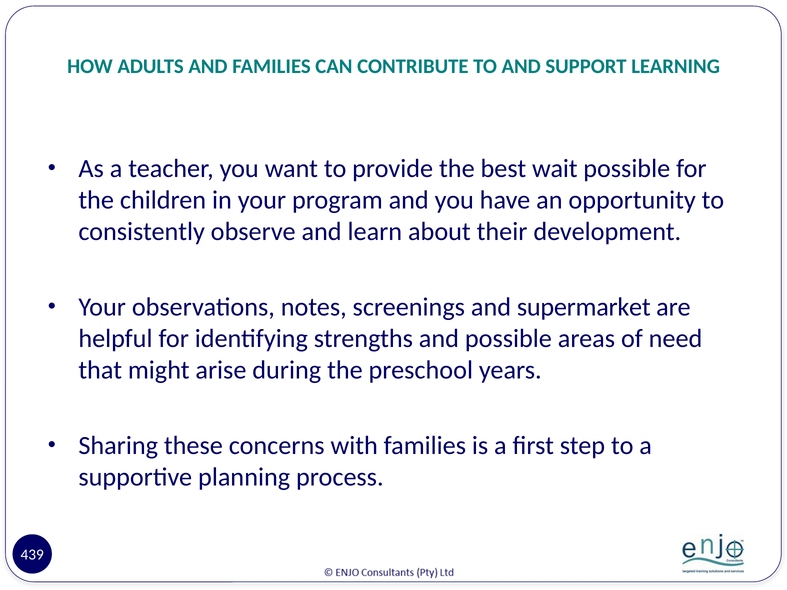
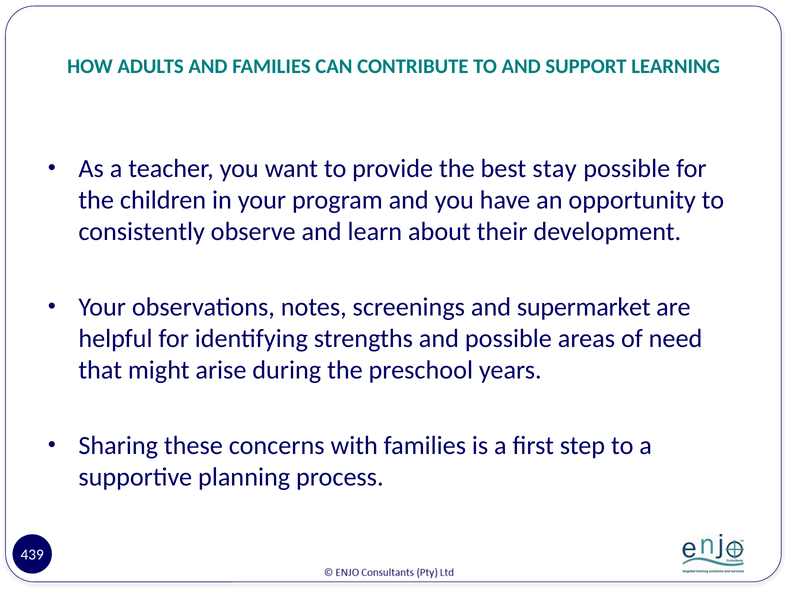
wait: wait -> stay
